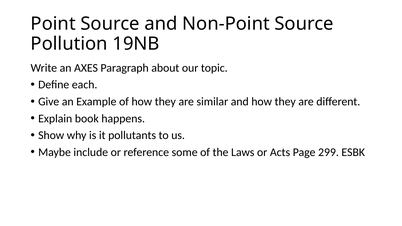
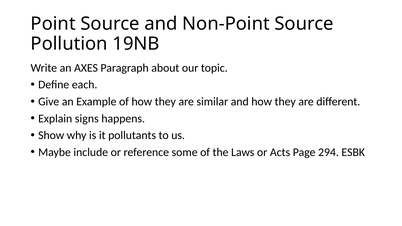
book: book -> signs
299: 299 -> 294
